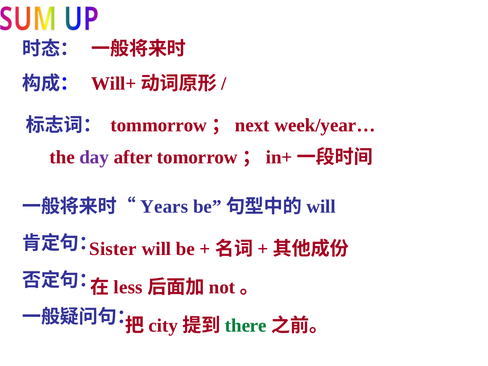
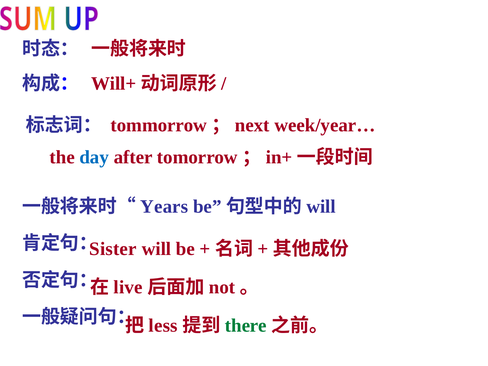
day colour: purple -> blue
less: less -> live
city: city -> less
